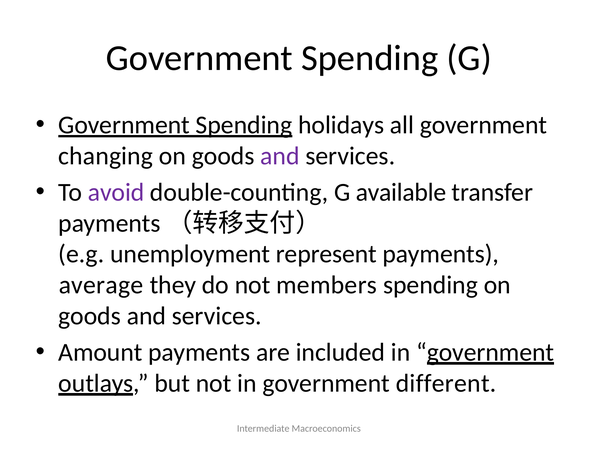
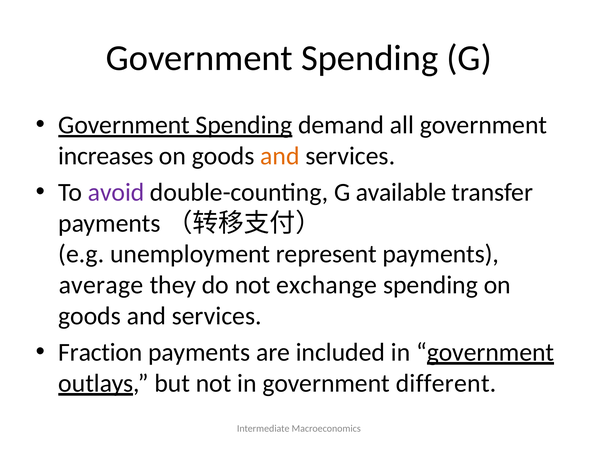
holidays: holidays -> demand
changing: changing -> increases
and at (280, 156) colour: purple -> orange
members: members -> exchange
Amount: Amount -> Fraction
